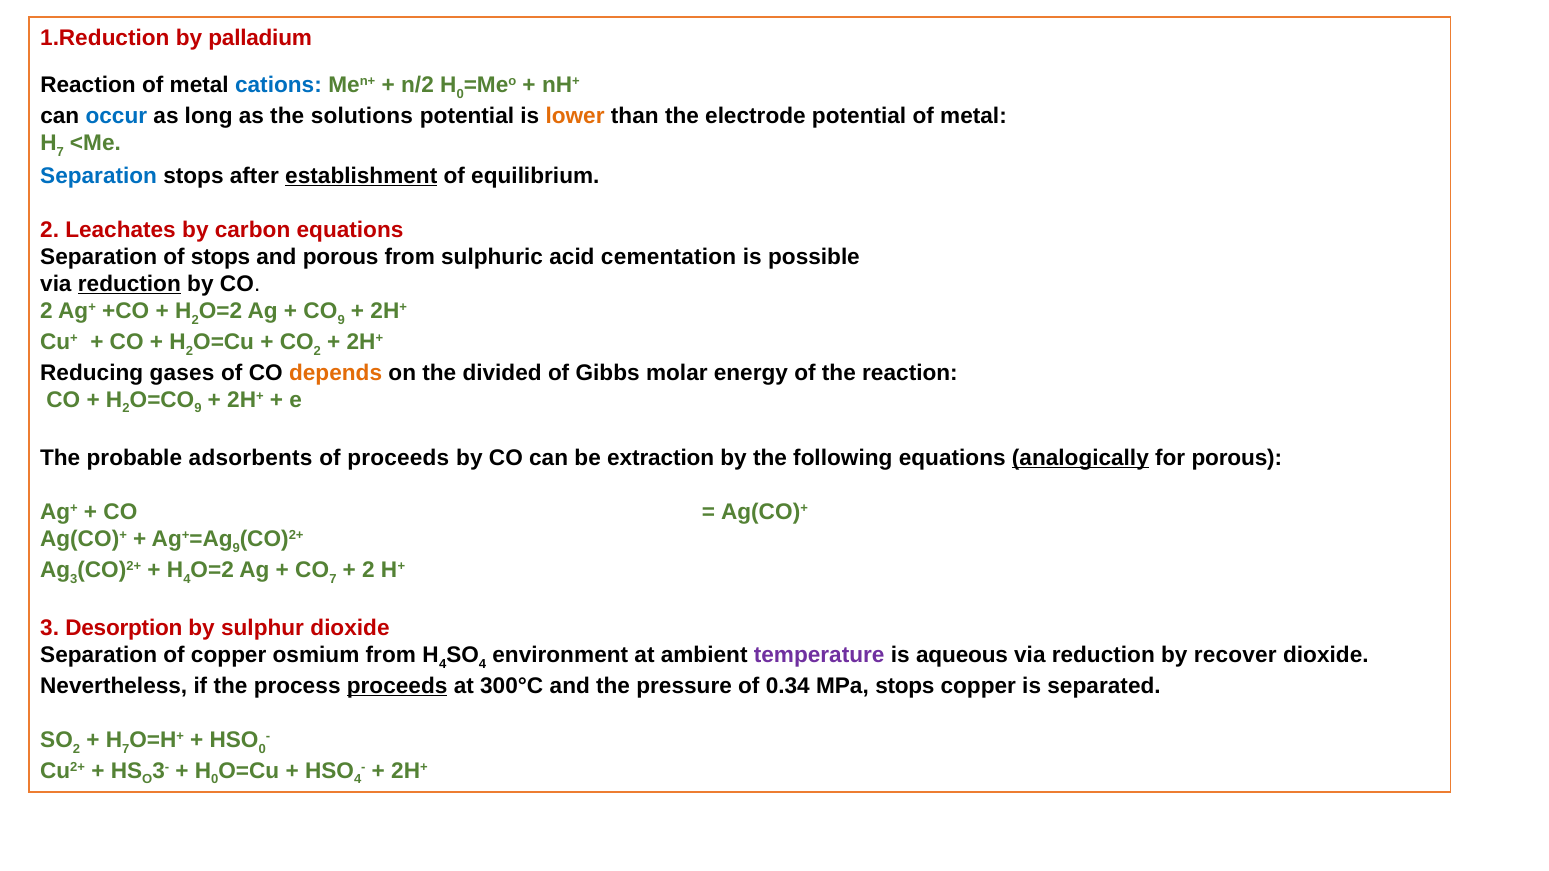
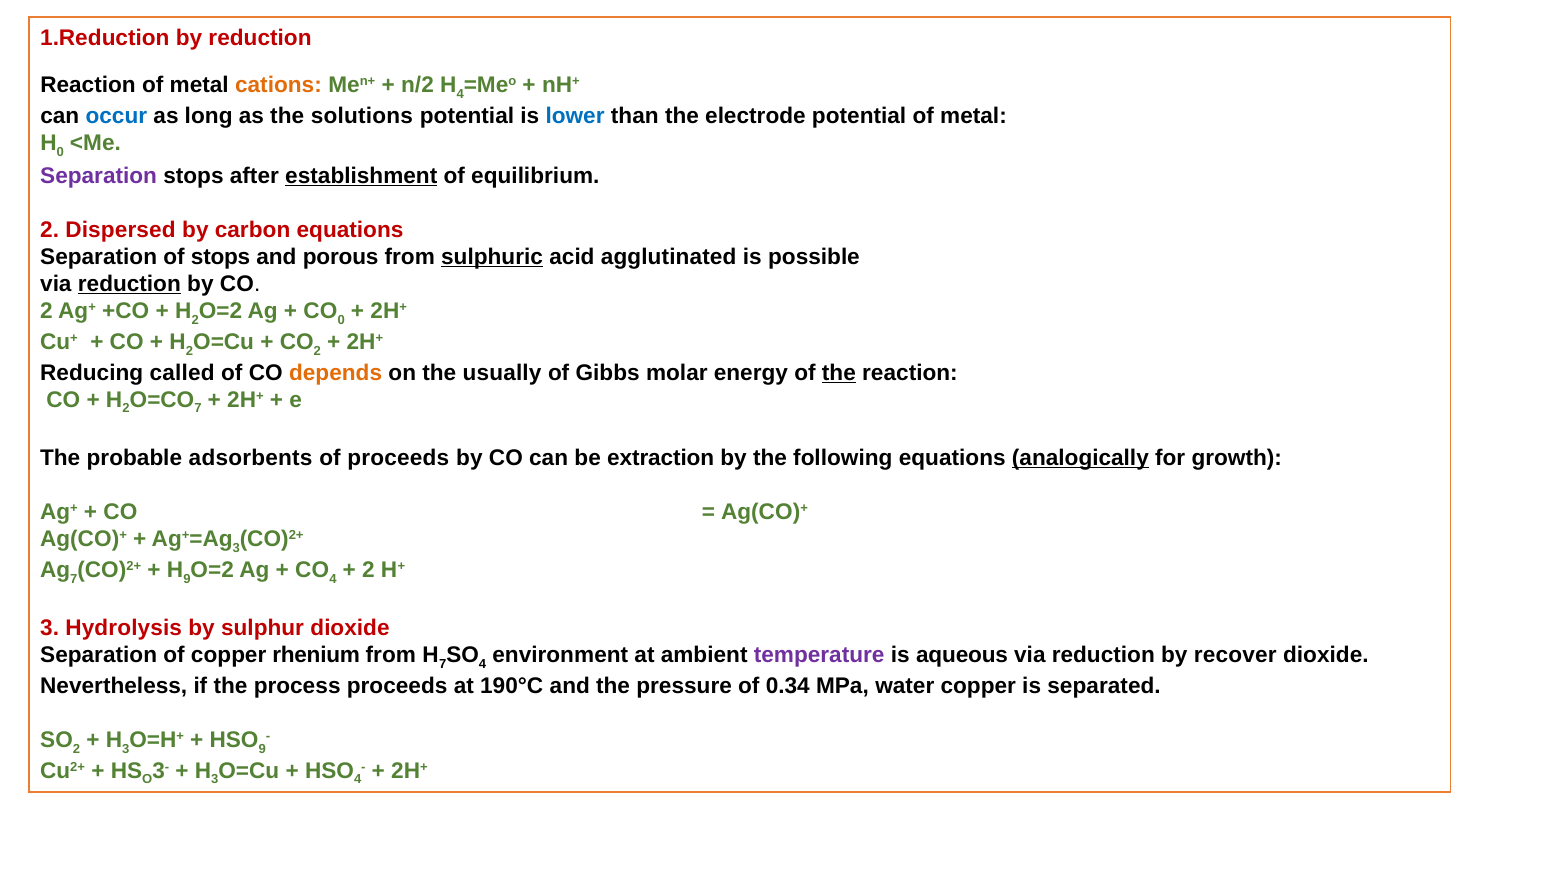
by palladium: palladium -> reduction
cations colour: blue -> orange
0 at (460, 94): 0 -> 4
lower colour: orange -> blue
7 at (60, 152): 7 -> 0
Separation at (99, 176) colour: blue -> purple
Leachates: Leachates -> Dispersed
sulphuric underline: none -> present
cementation: cementation -> agglutinated
CO 9: 9 -> 0
gases: gases -> called
divided: divided -> usually
the at (839, 373) underline: none -> present
9 at (198, 409): 9 -> 7
for porous: porous -> growth
9 at (236, 548): 9 -> 3
Ag 3: 3 -> 7
4 at (187, 579): 4 -> 9
CO 7: 7 -> 4
Desorption: Desorption -> Hydrolysis
osmium: osmium -> rhenium
4 at (443, 664): 4 -> 7
proceeds at (397, 686) underline: present -> none
300°C: 300°C -> 190°C
MPa stops: stops -> water
7 at (126, 749): 7 -> 3
0 at (262, 749): 0 -> 9
0 at (215, 780): 0 -> 3
